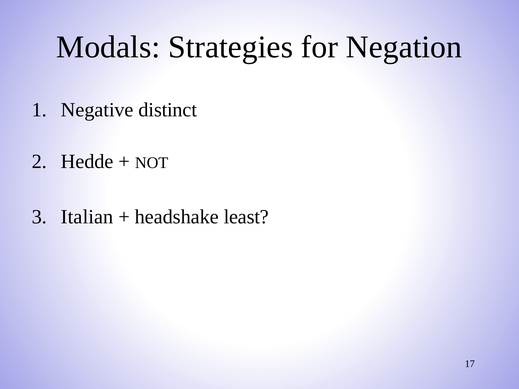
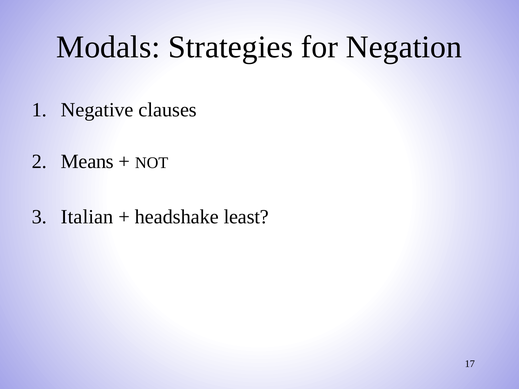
distinct: distinct -> clauses
Hedde: Hedde -> Means
